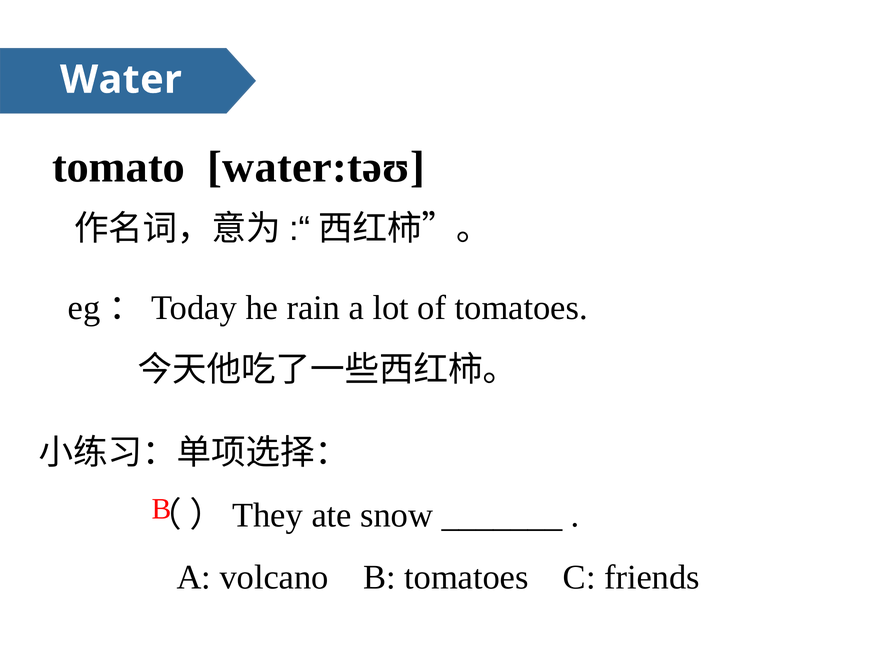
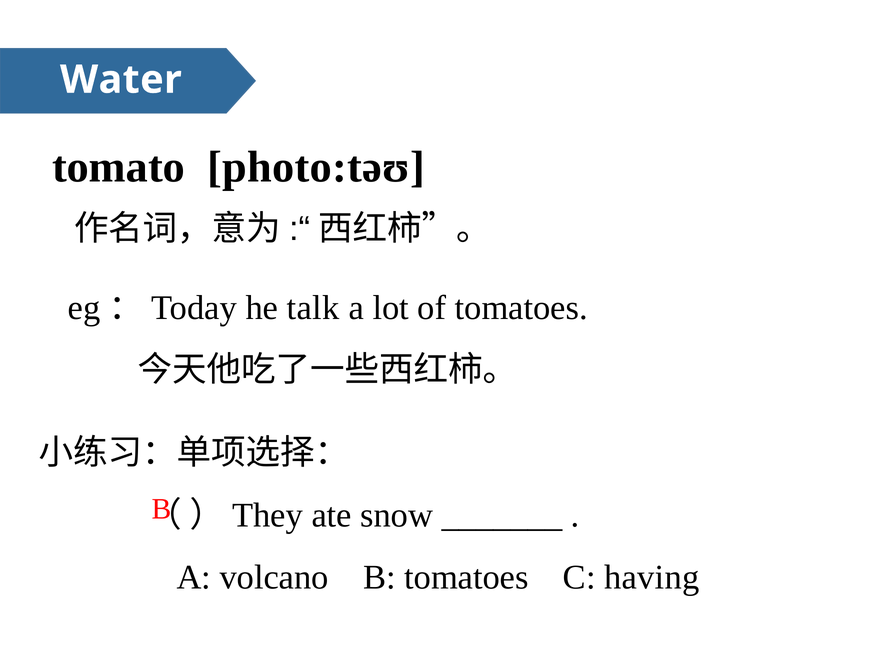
water:təʊ: water:təʊ -> photo:təʊ
rain: rain -> talk
friends: friends -> having
